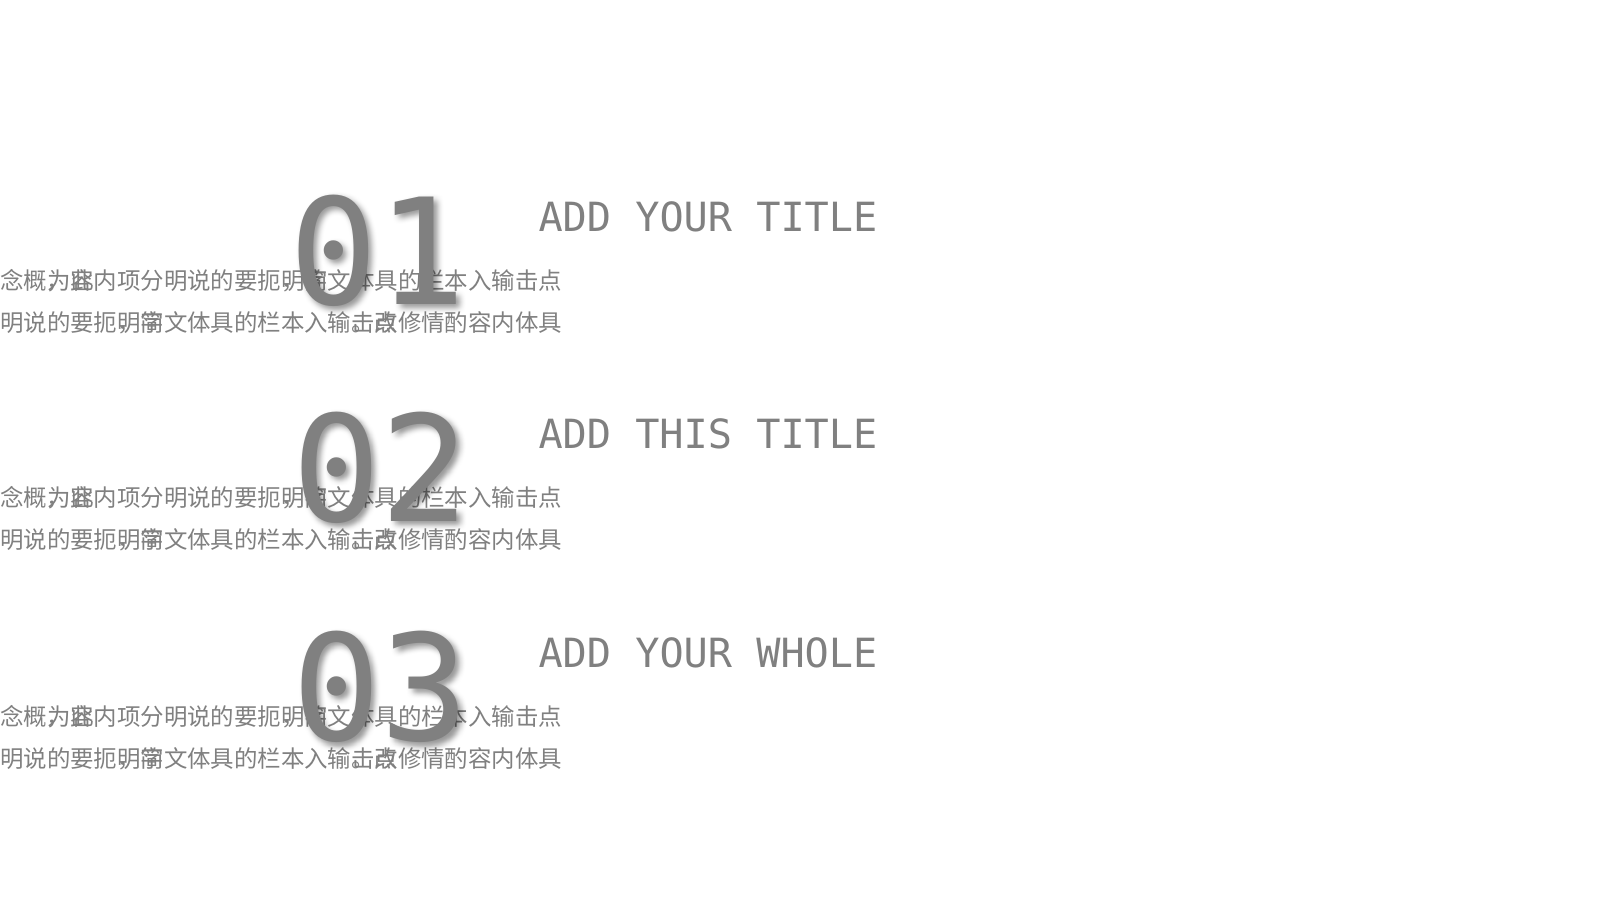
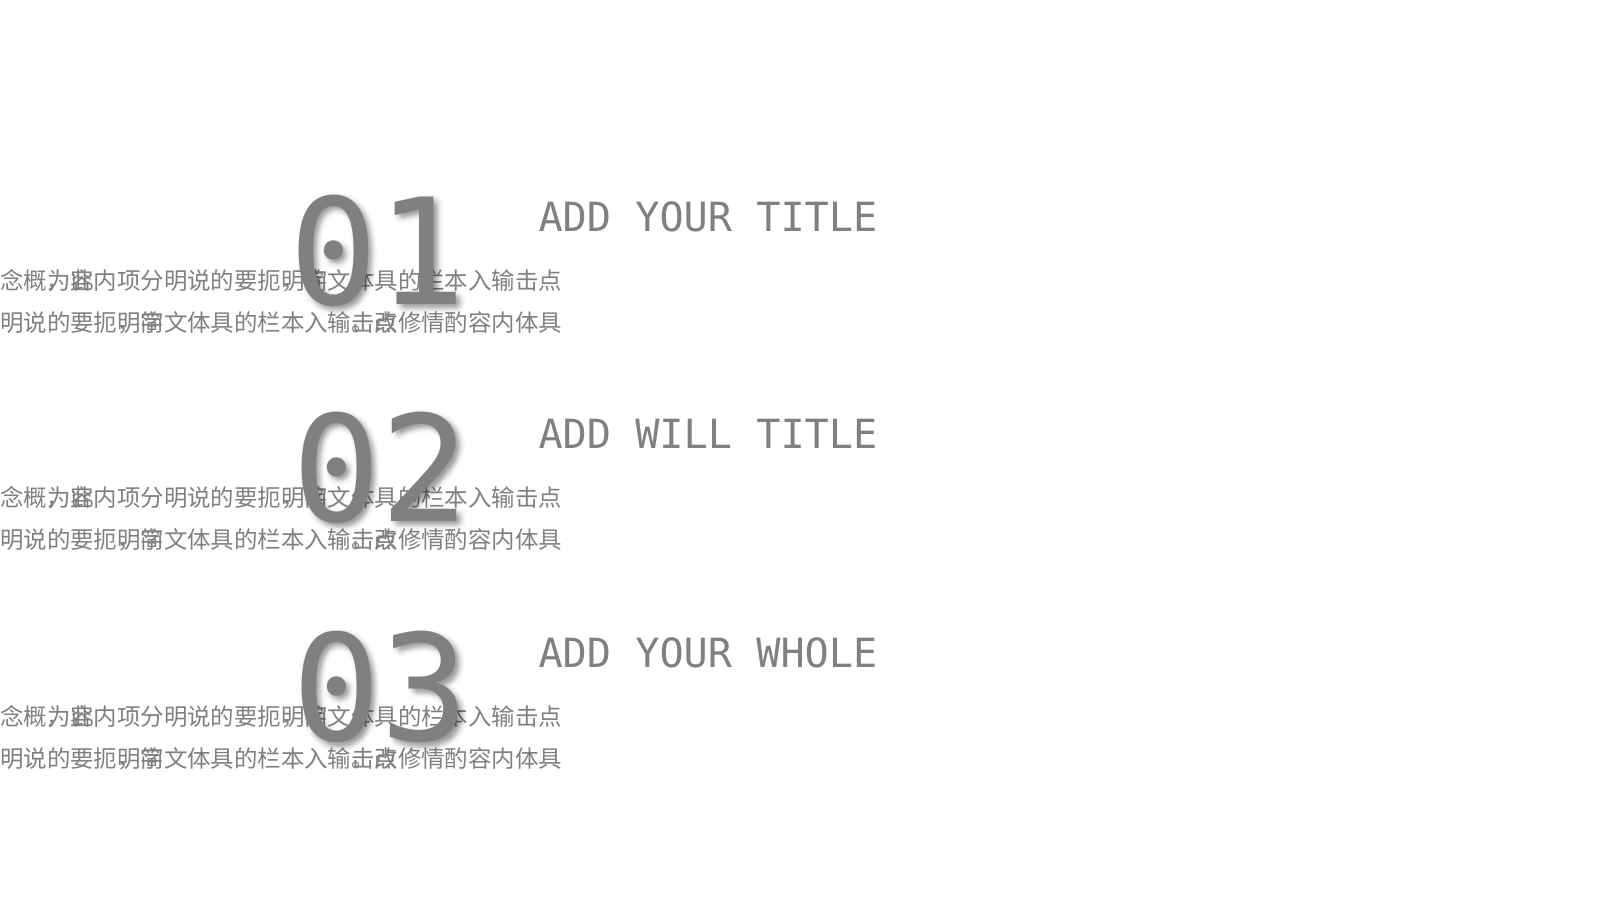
THIS: THIS -> WILL
